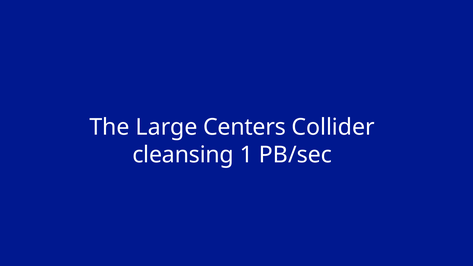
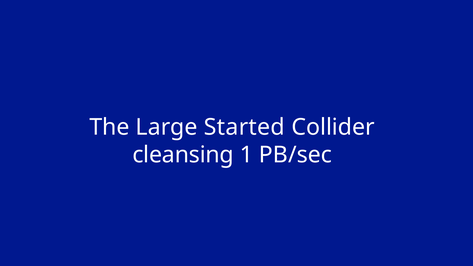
Centers: Centers -> Started
